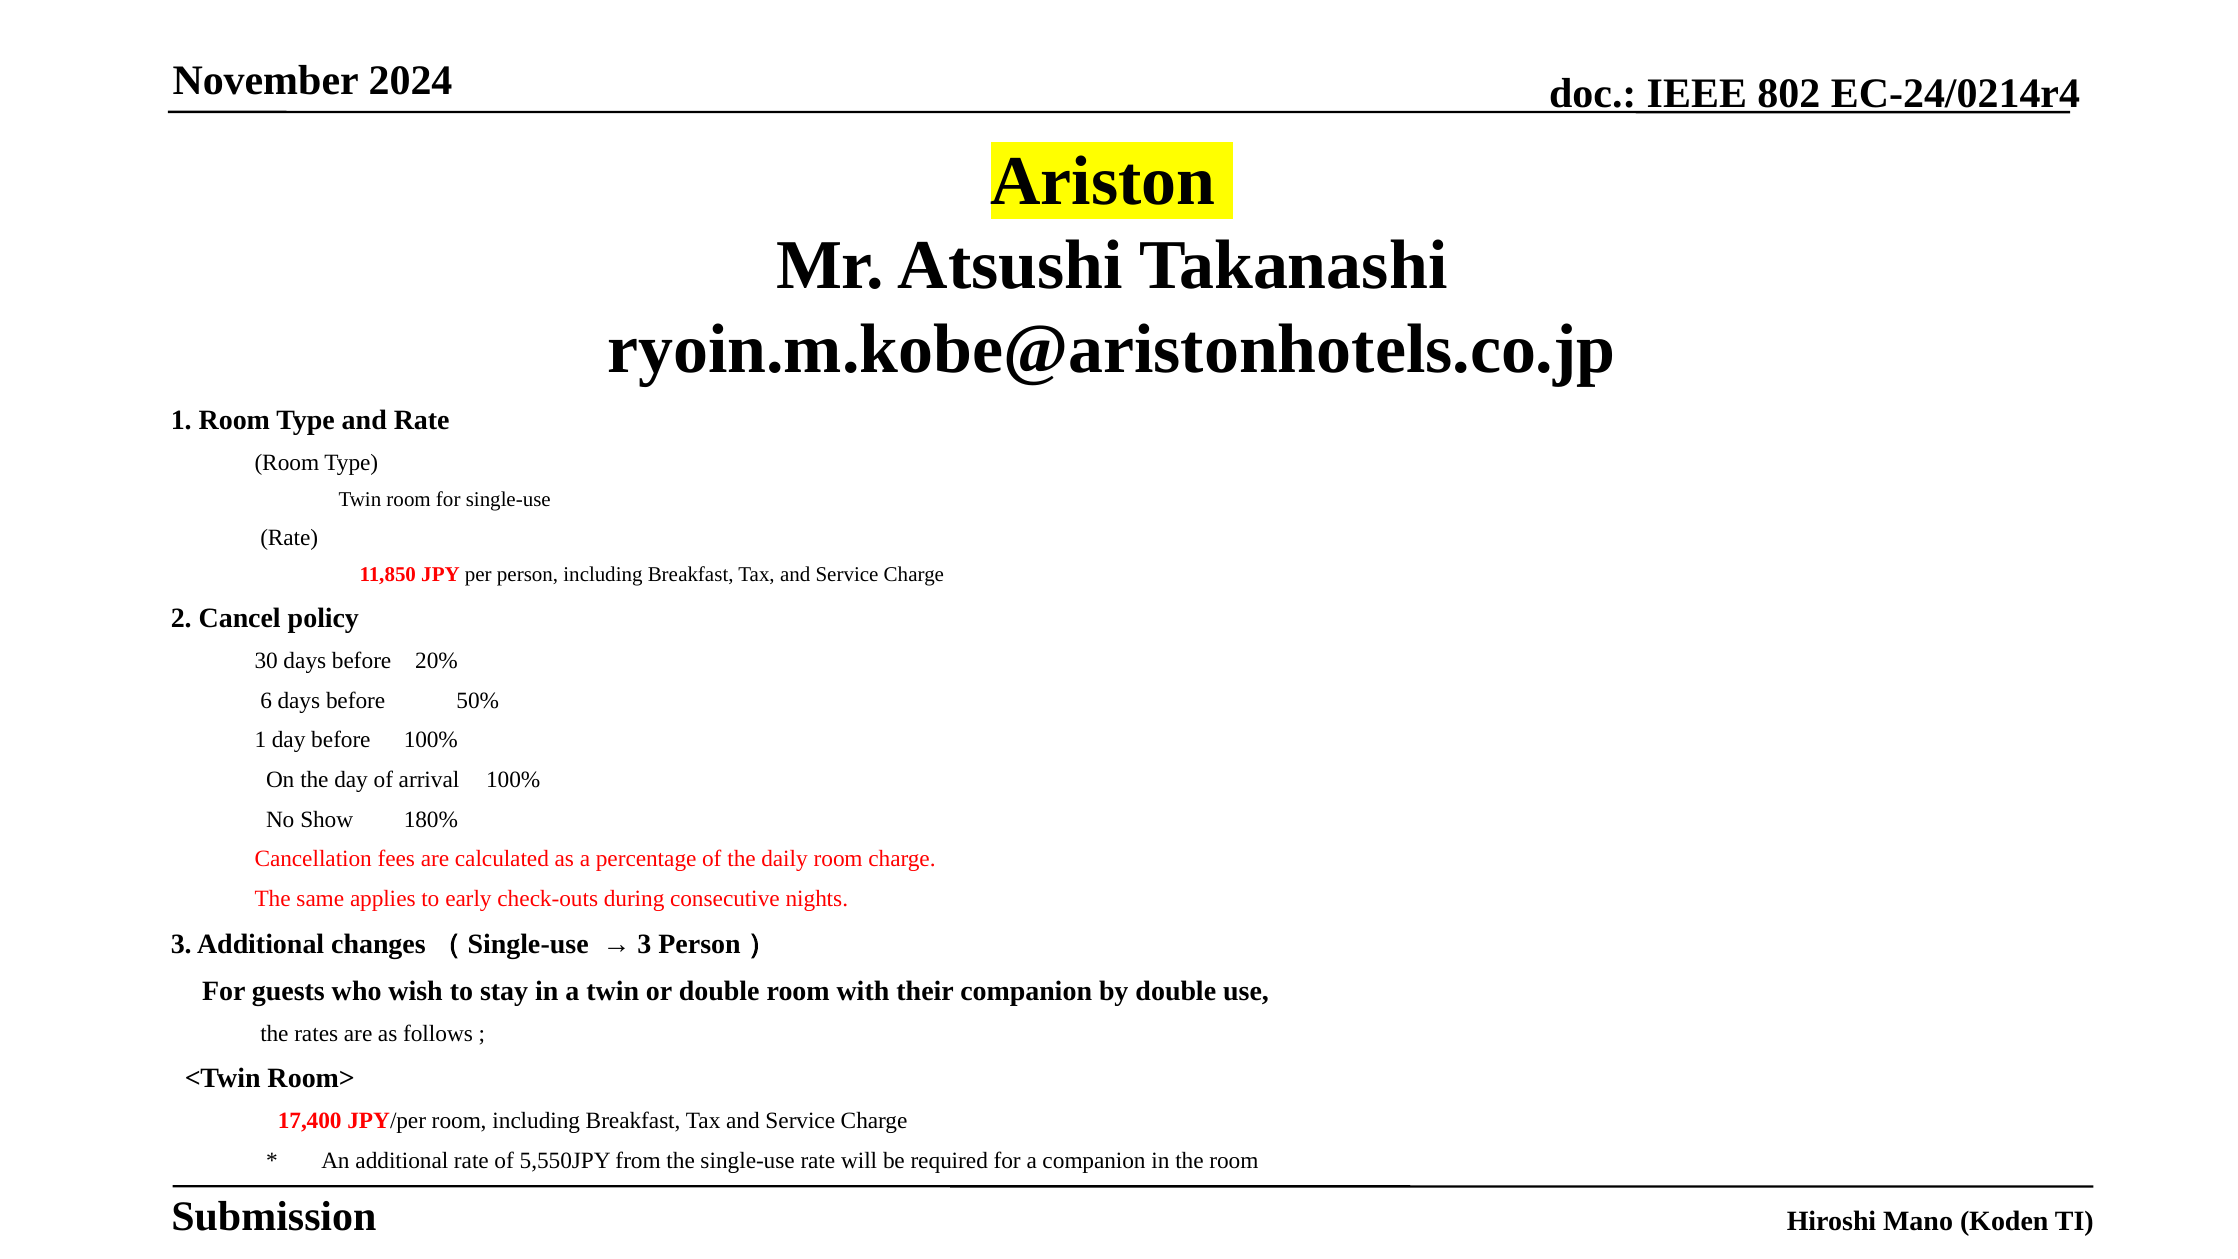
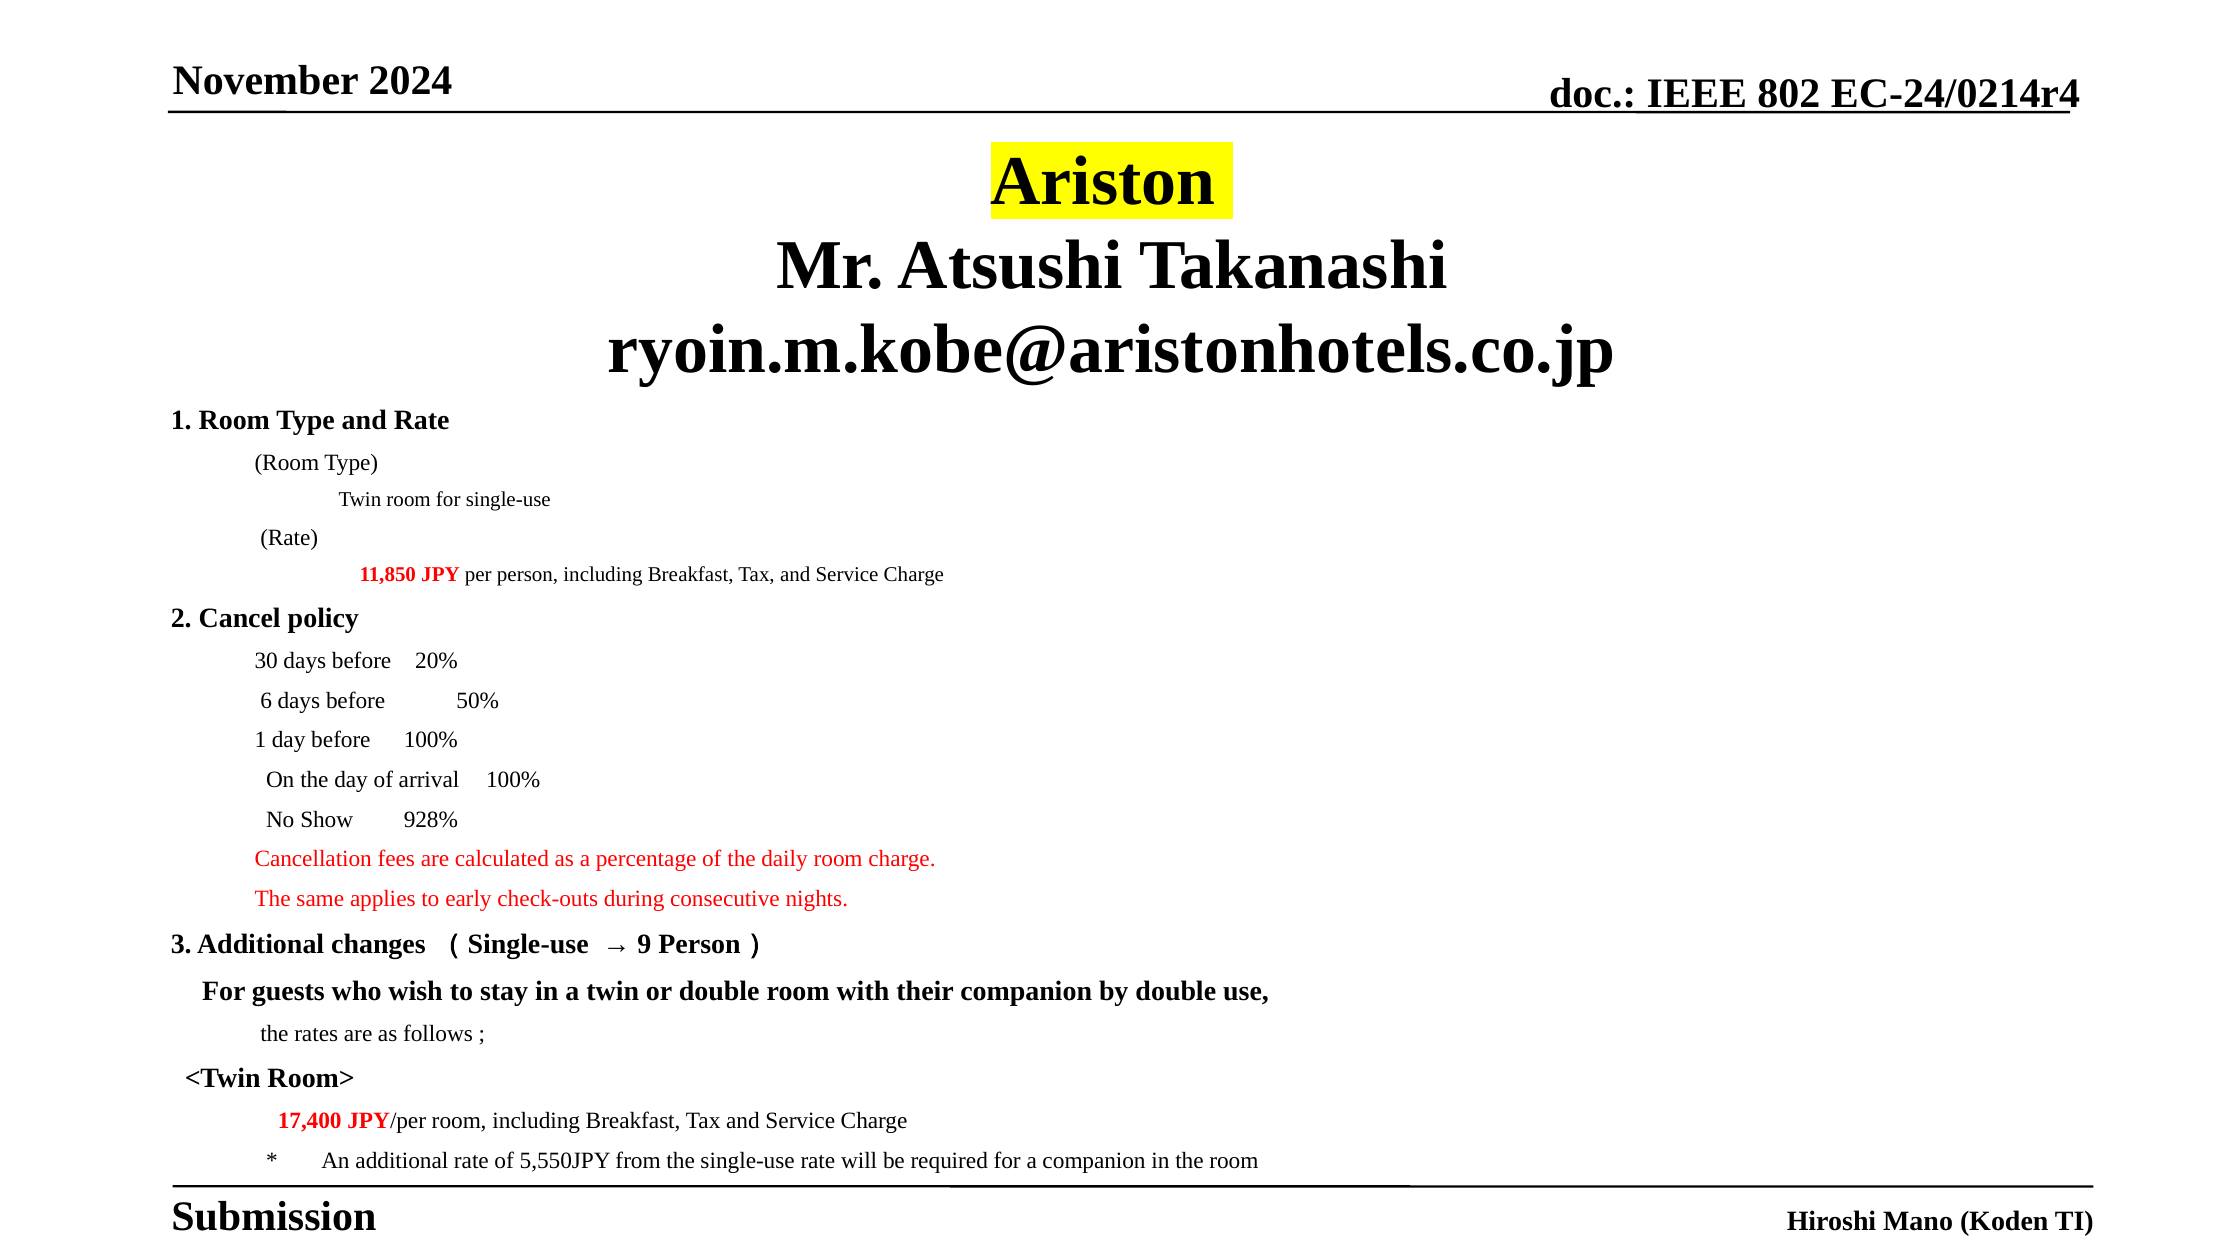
180%: 180% -> 928%
3 at (644, 944): 3 -> 9
